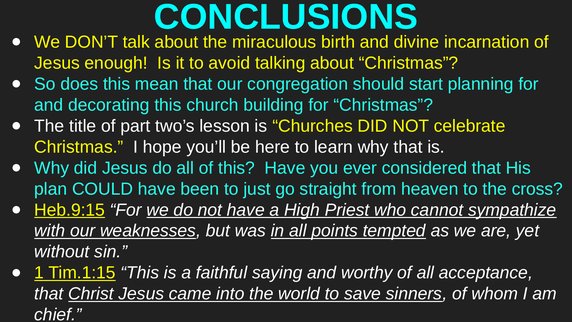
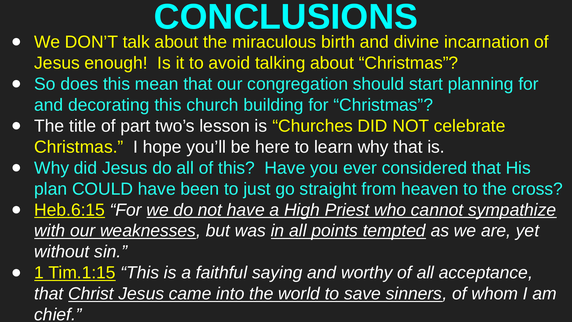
Heb.9:15: Heb.9:15 -> Heb.6:15
